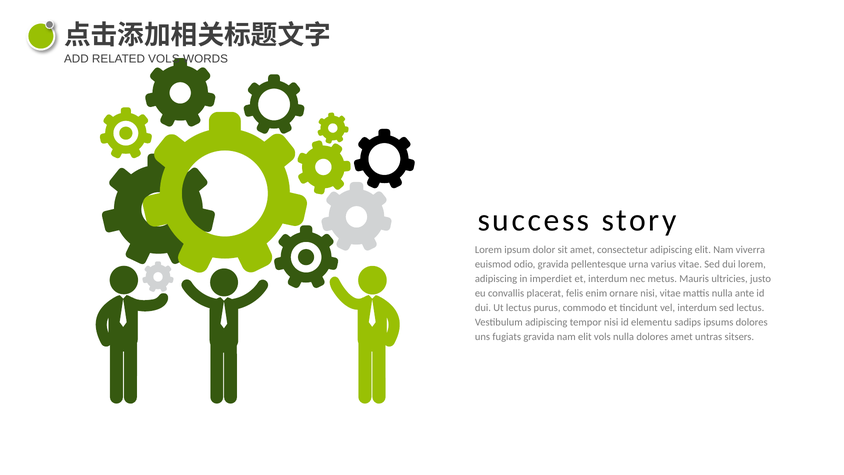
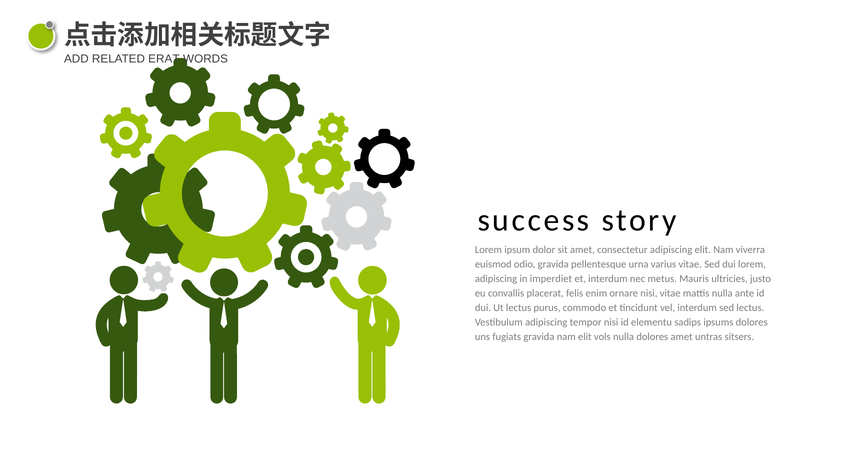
RELATED VOLS: VOLS -> ERAT
